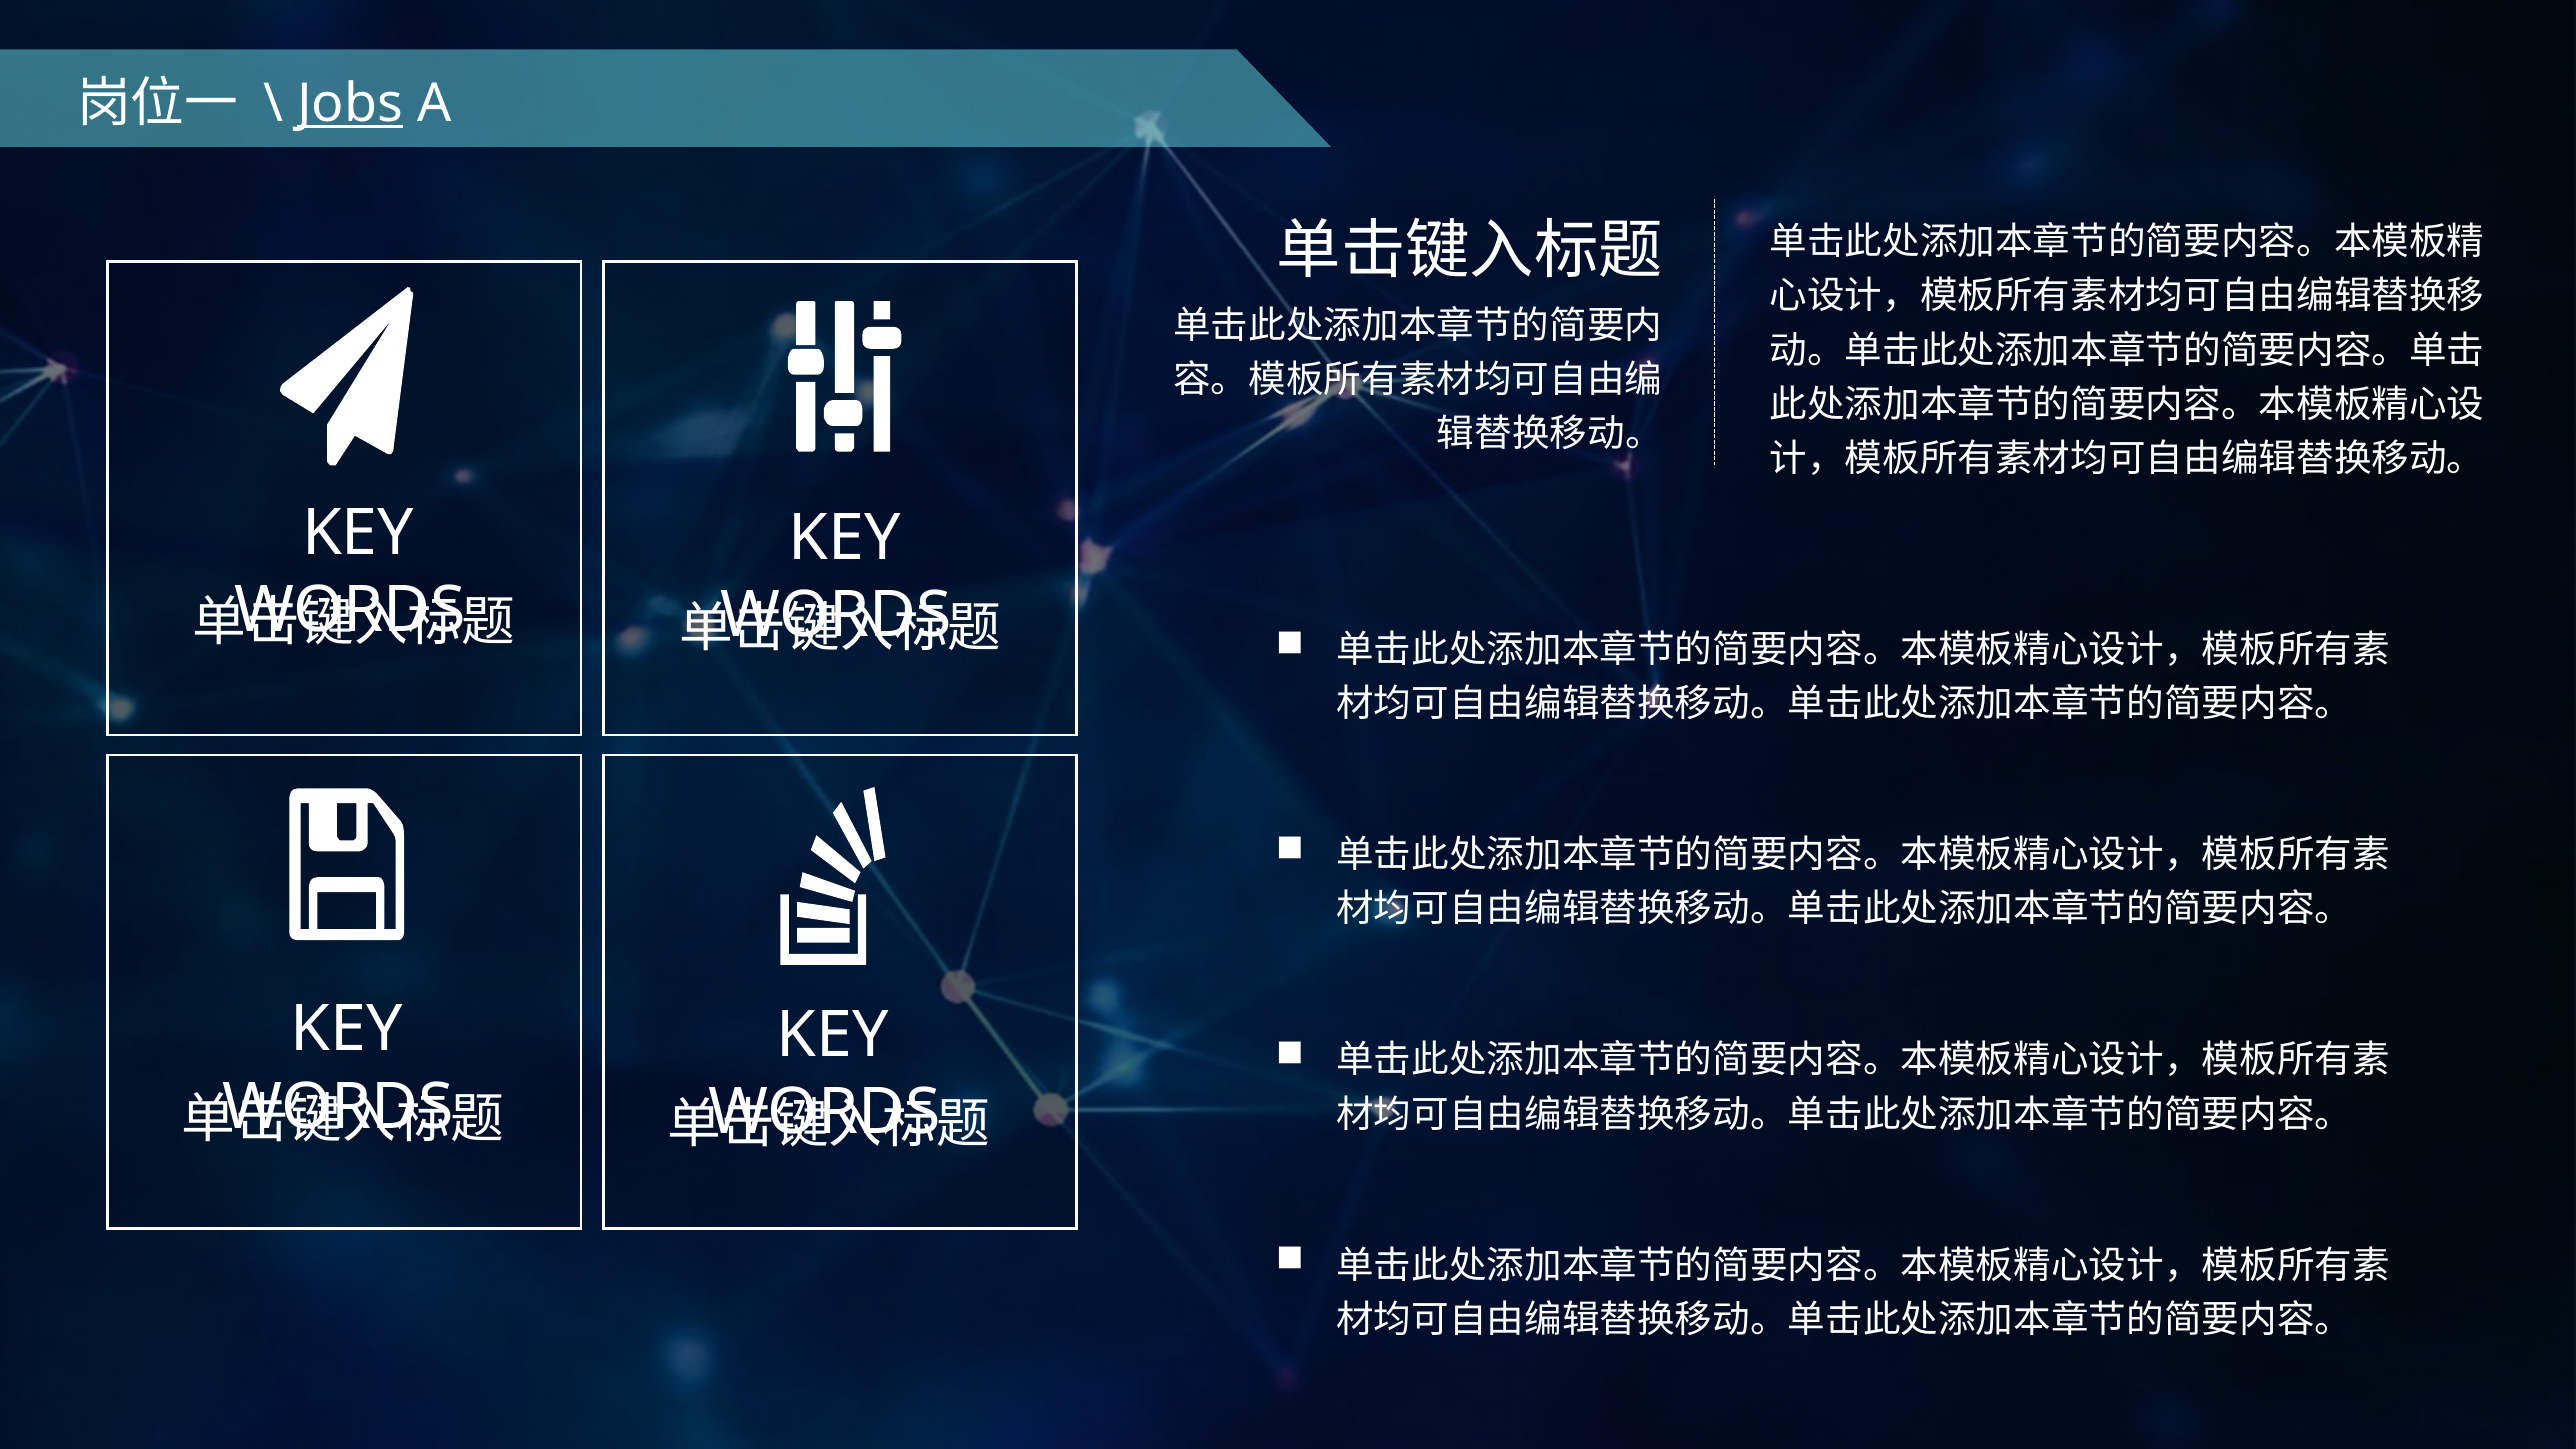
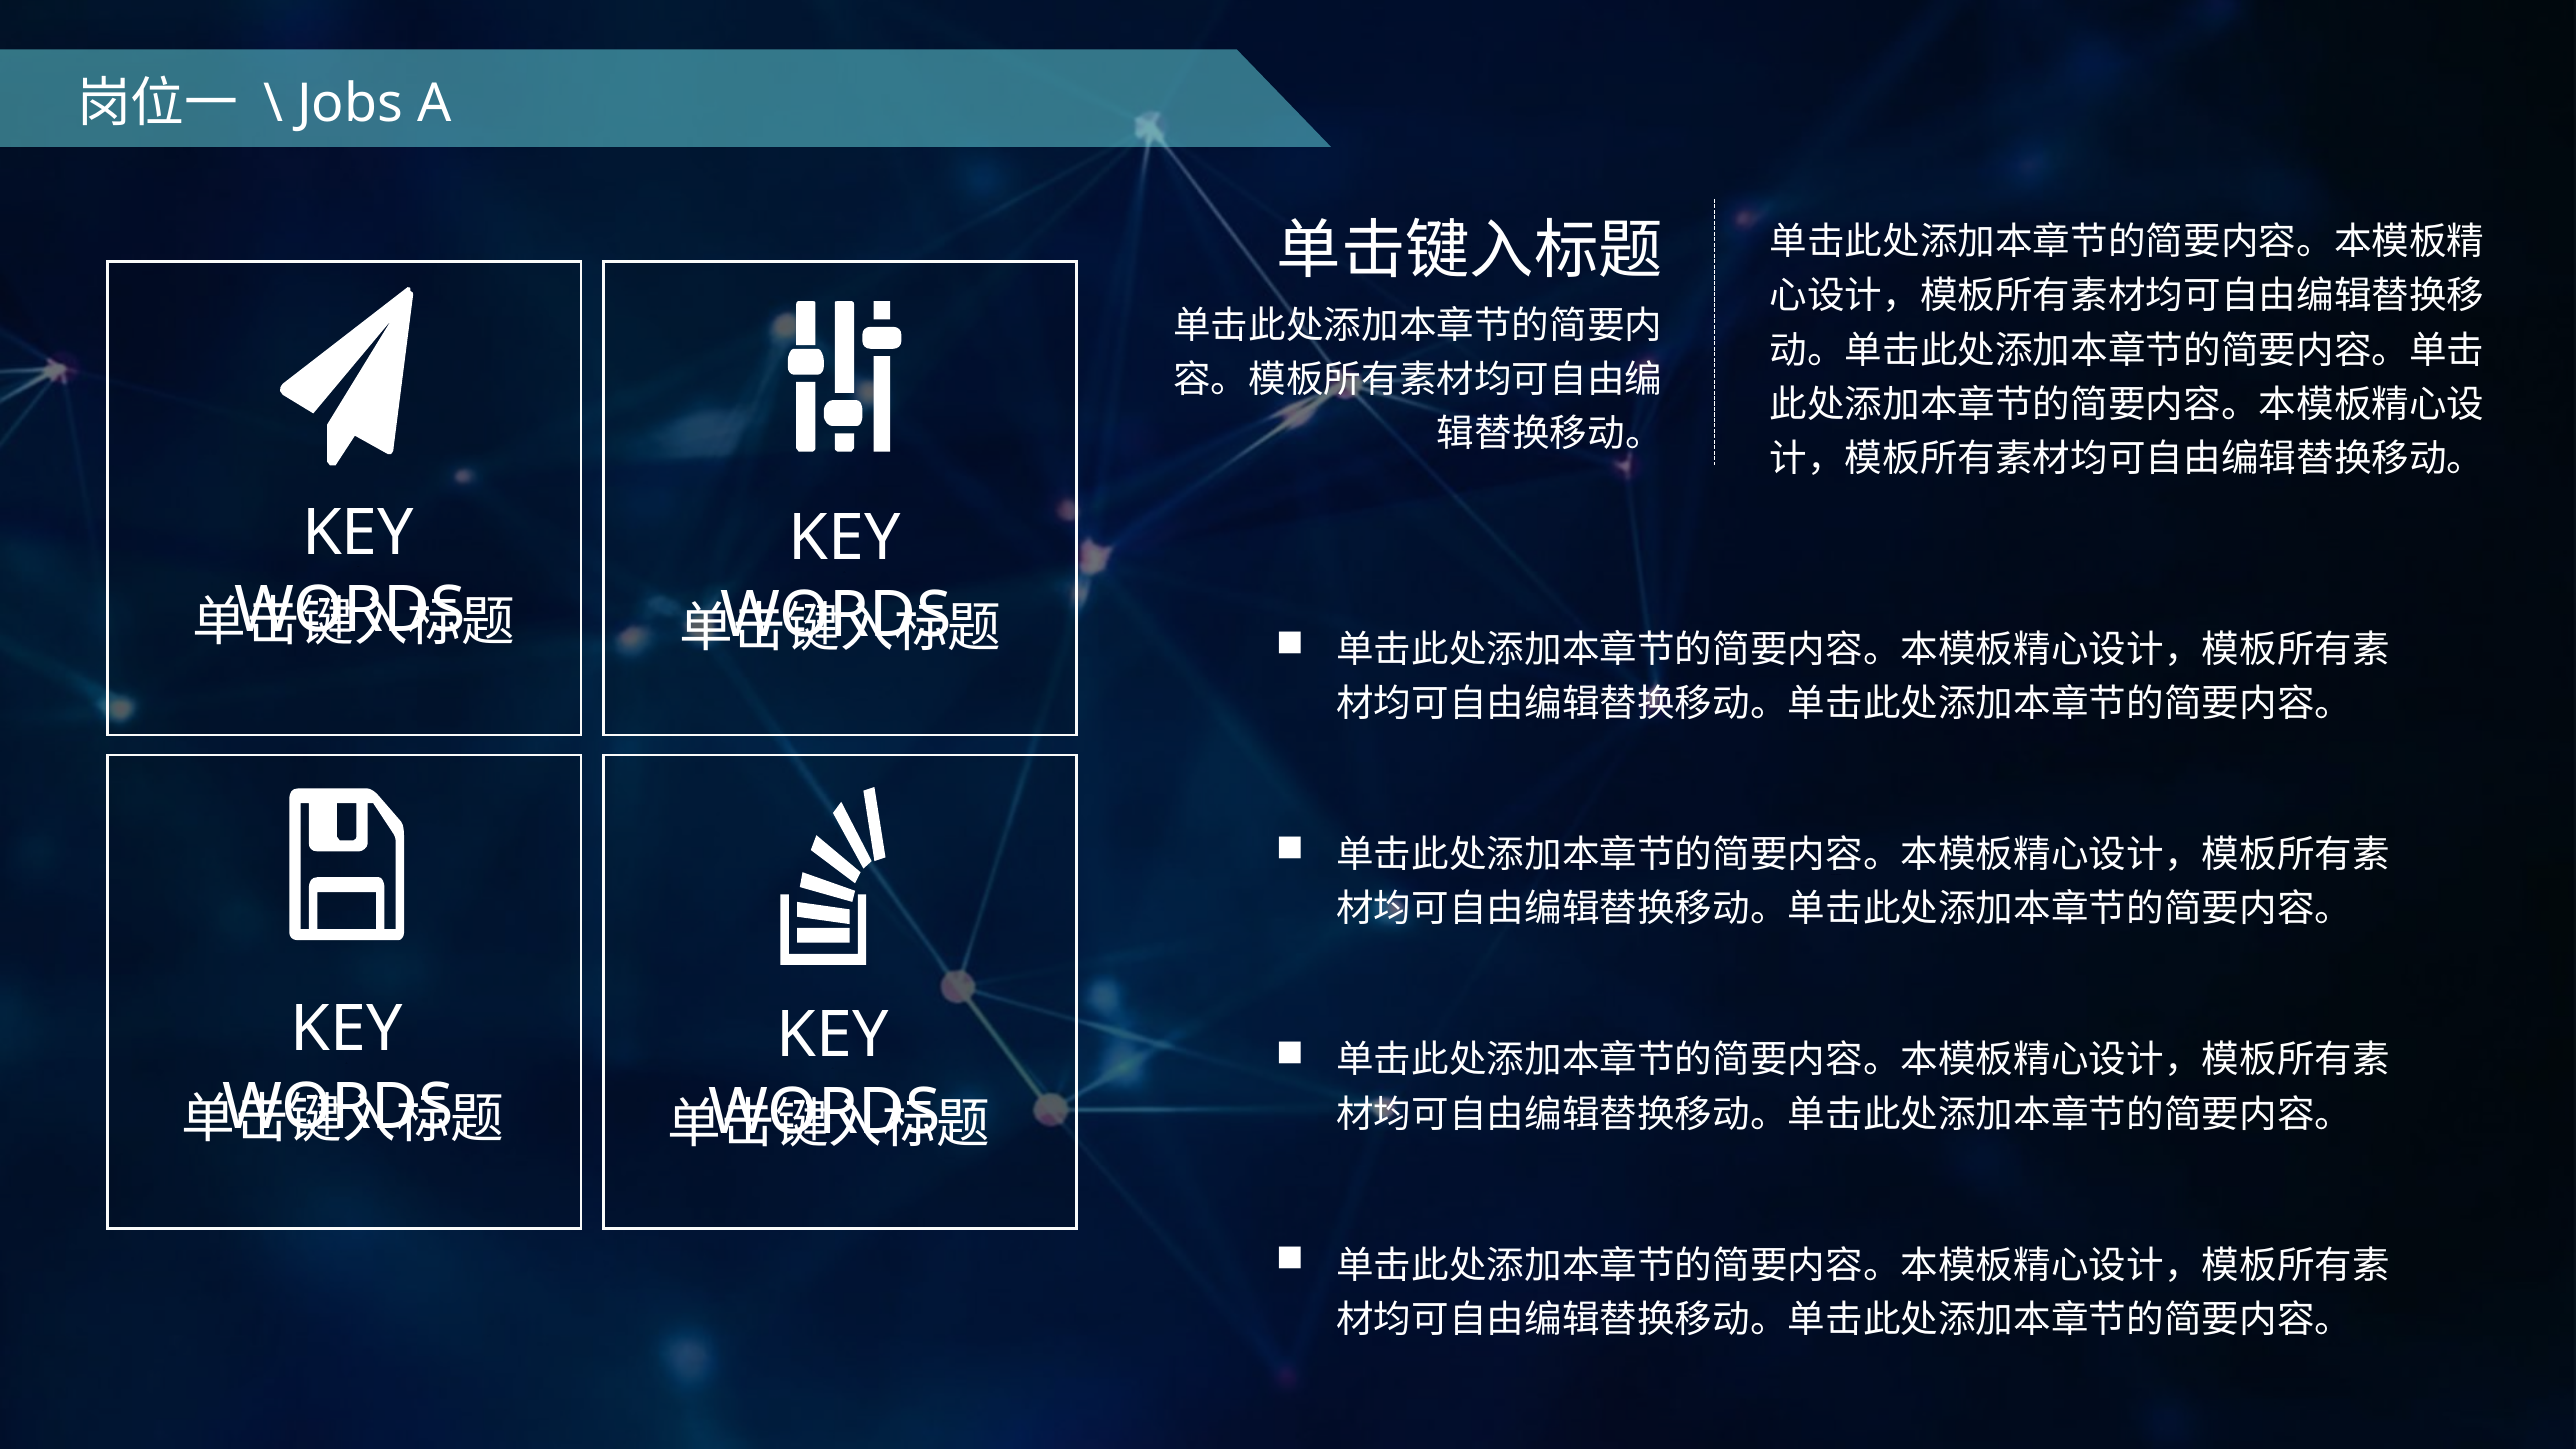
Jobs underline: present -> none
